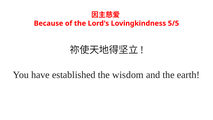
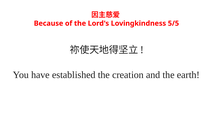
wisdom: wisdom -> creation
